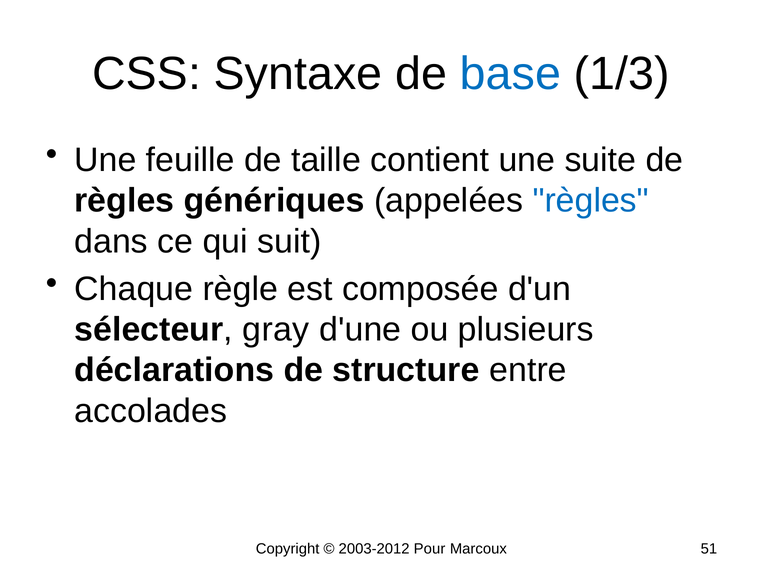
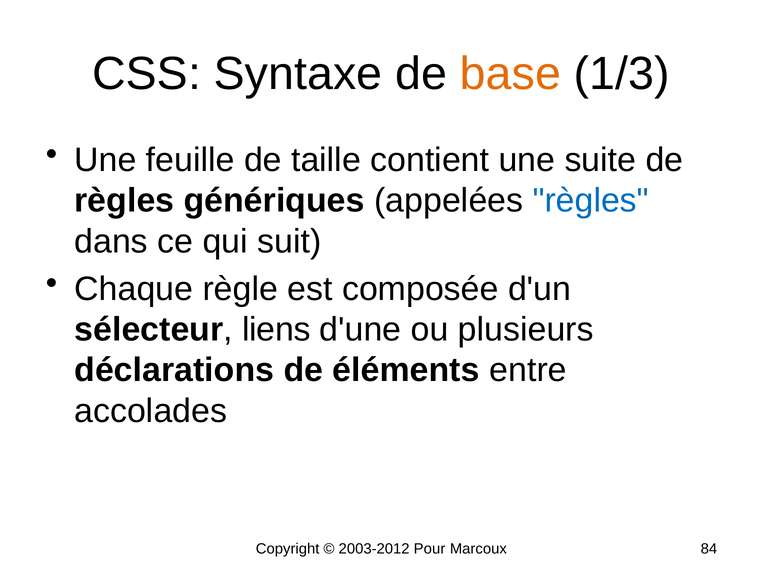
base colour: blue -> orange
gray: gray -> liens
structure: structure -> éléments
51: 51 -> 84
